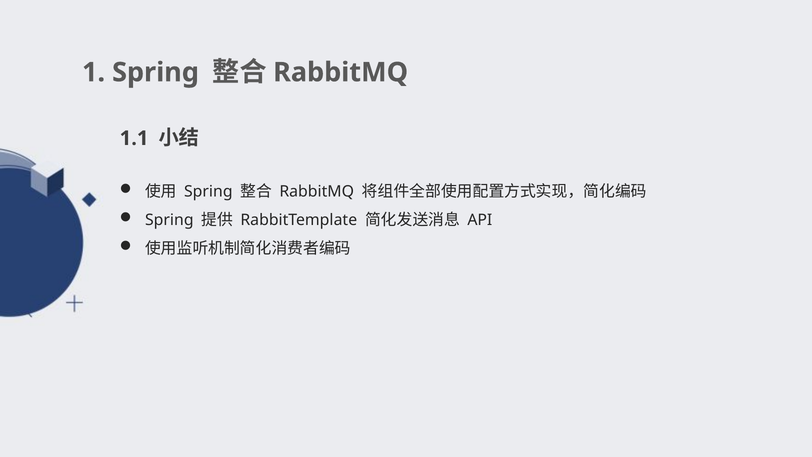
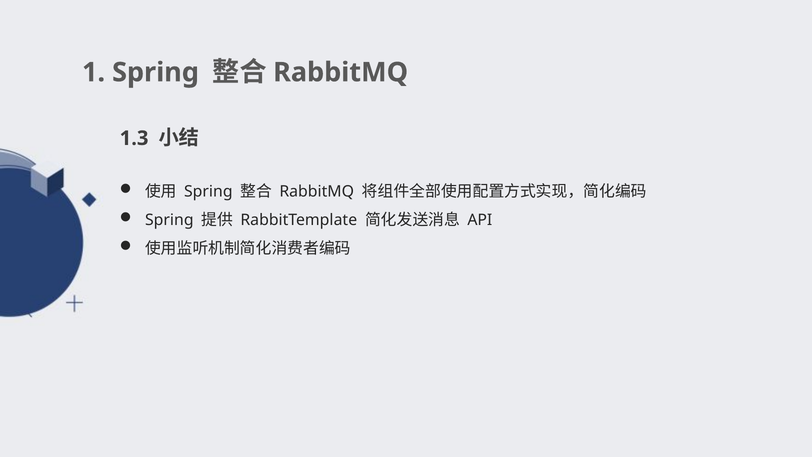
1.1: 1.1 -> 1.3
